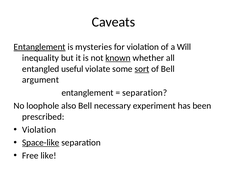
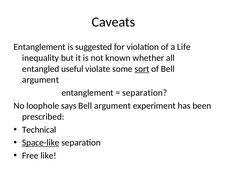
Entanglement at (40, 47) underline: present -> none
mysteries: mysteries -> suggested
Will: Will -> Life
known underline: present -> none
also: also -> says
necessary at (112, 106): necessary -> argument
Violation at (39, 130): Violation -> Technical
